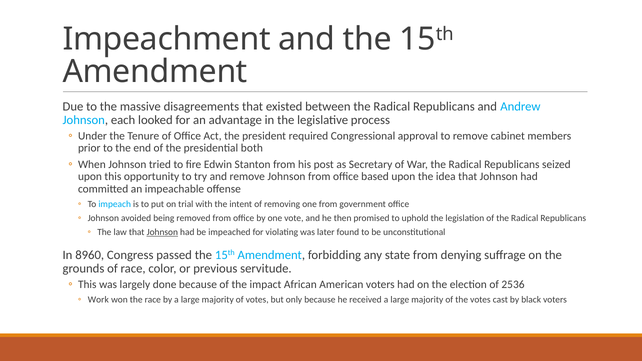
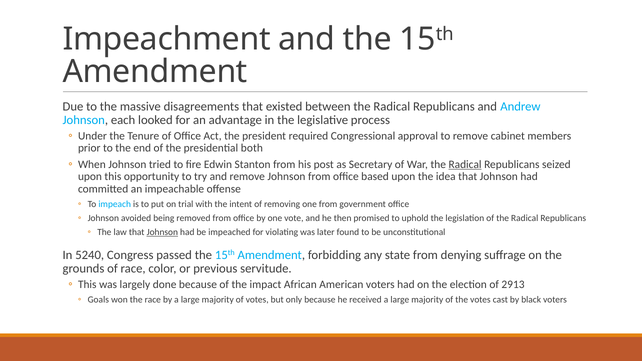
Radical at (465, 164) underline: none -> present
8960: 8960 -> 5240
2536: 2536 -> 2913
Work: Work -> Goals
